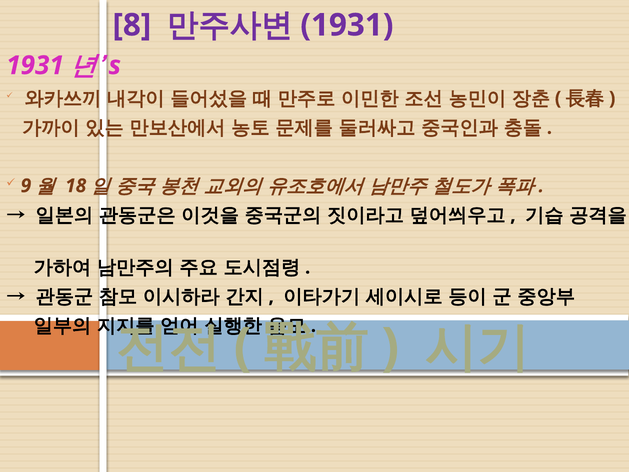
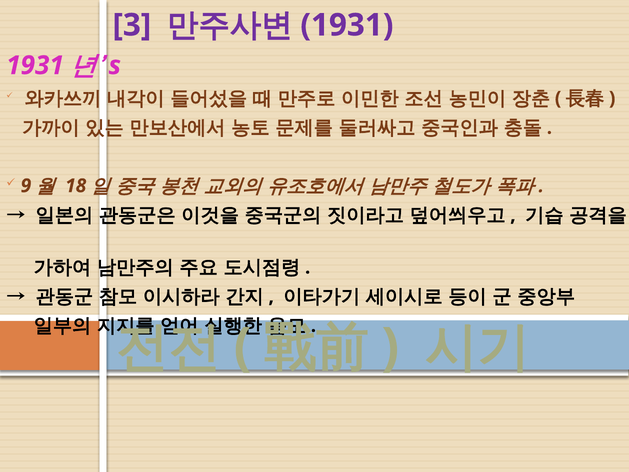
8: 8 -> 3
